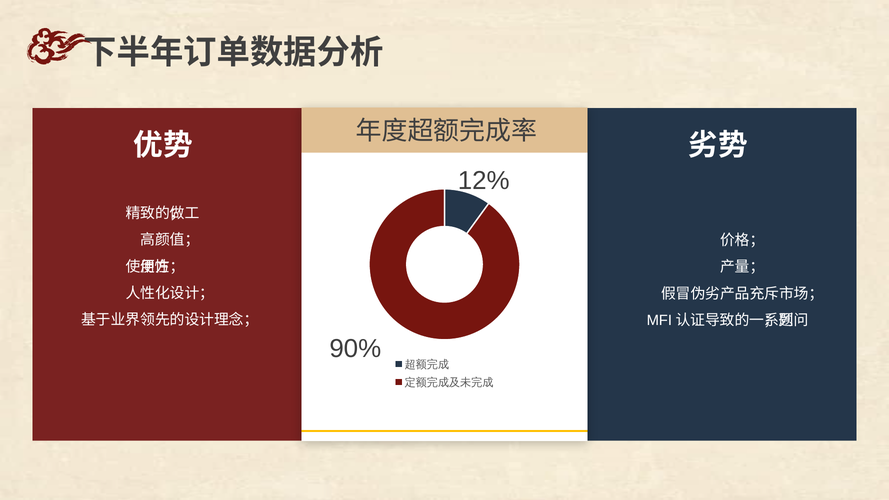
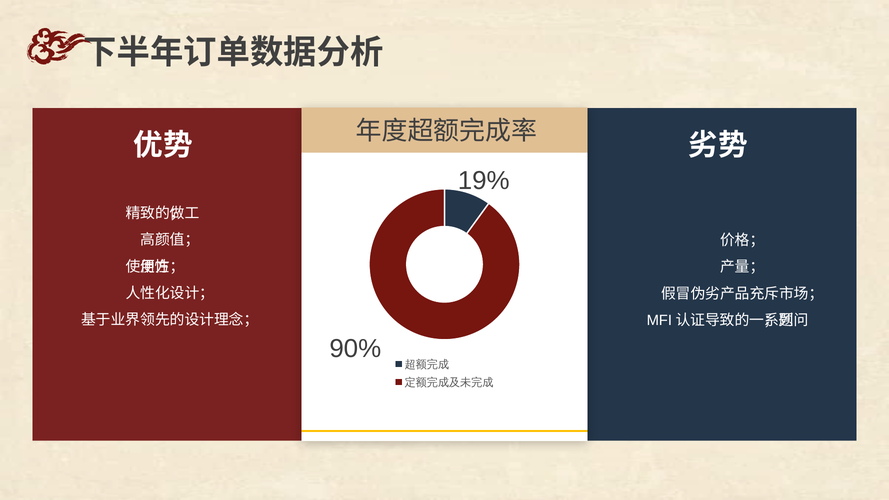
12%: 12% -> 19%
